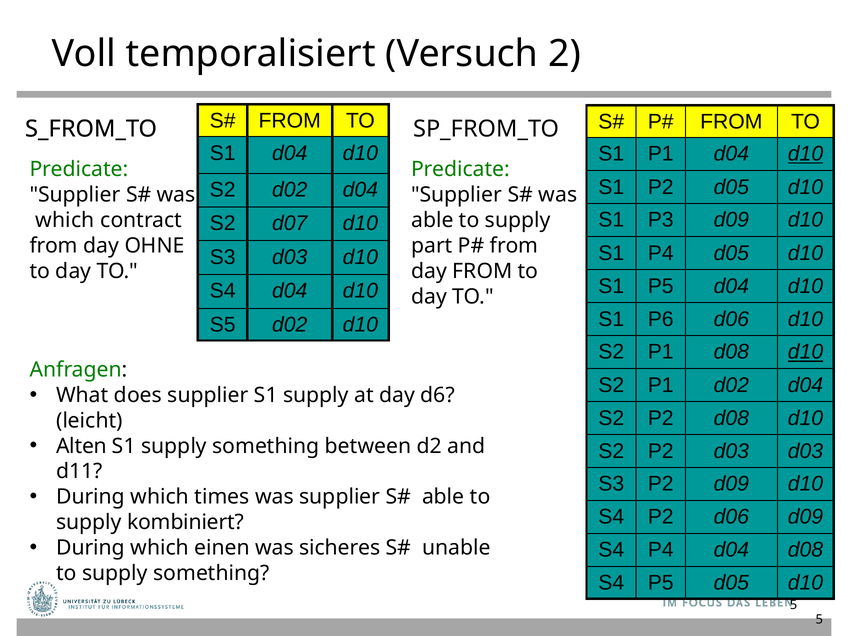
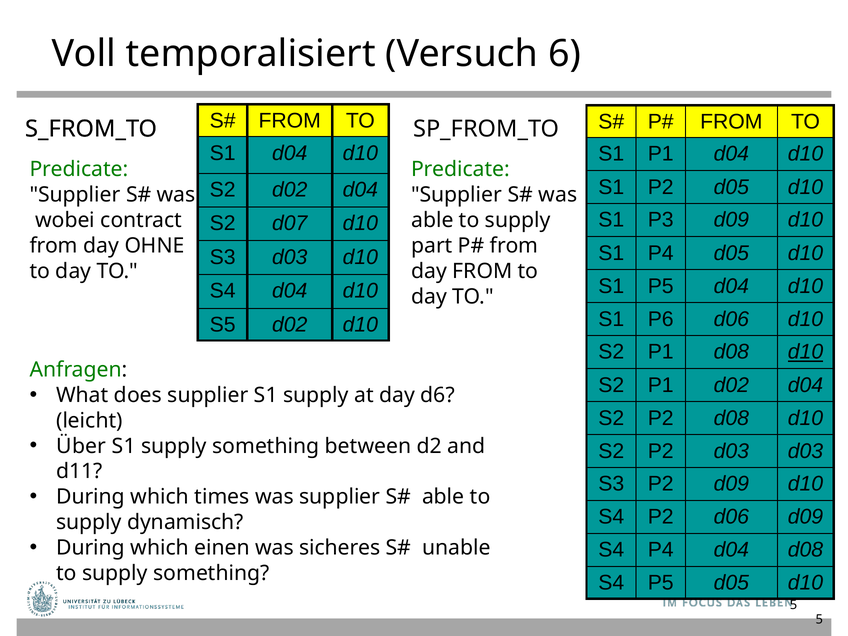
2: 2 -> 6
d10 at (806, 154) underline: present -> none
which at (65, 220): which -> wobei
Alten: Alten -> Über
kombiniert: kombiniert -> dynamisch
